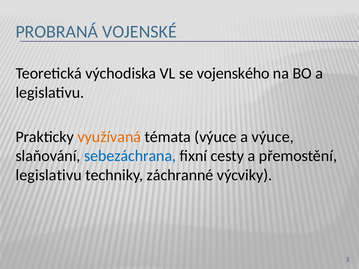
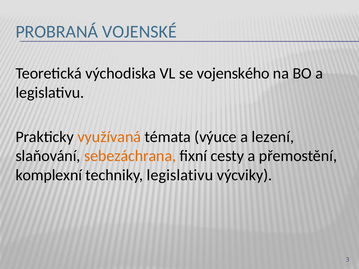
a výuce: výuce -> lezení
sebezáchrana colour: blue -> orange
legislativu at (49, 175): legislativu -> komplexní
techniky záchranné: záchranné -> legislativu
